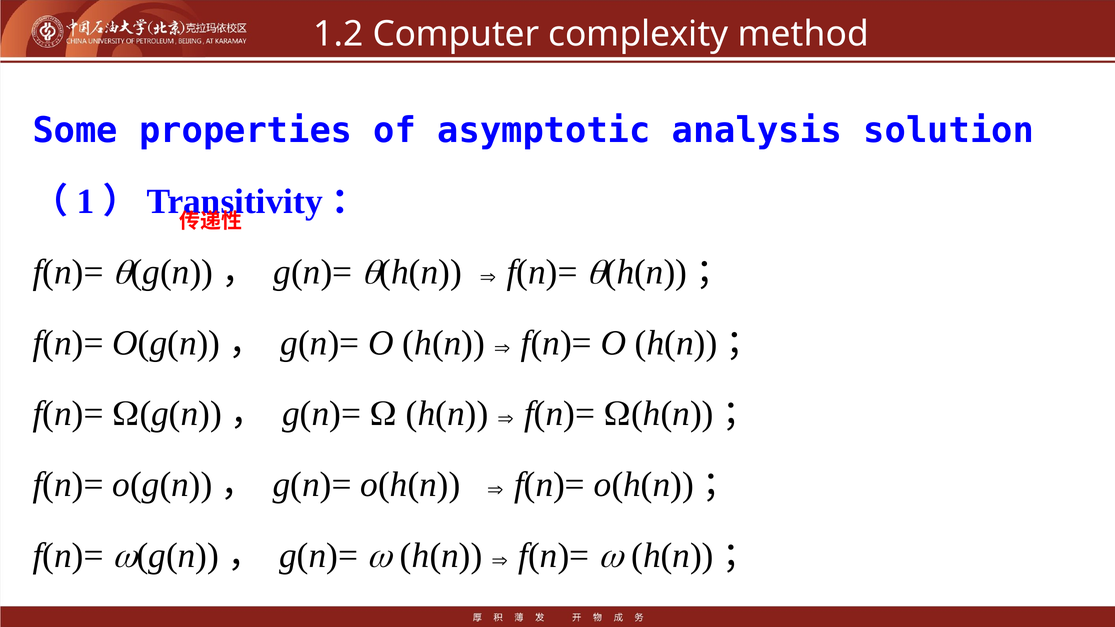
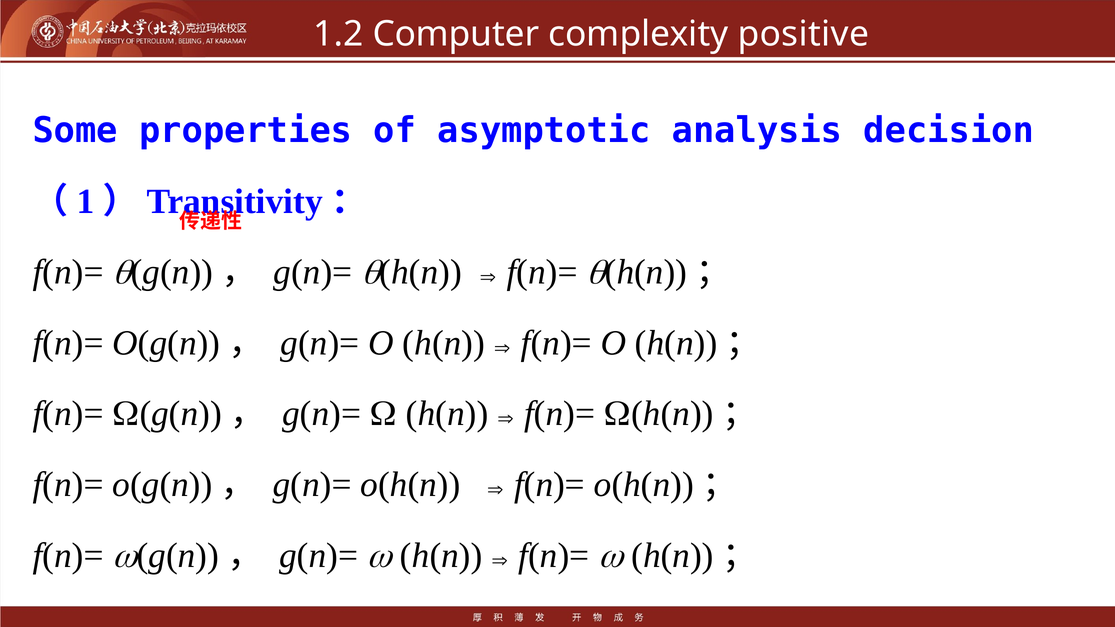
method: method -> positive
solution: solution -> decision
